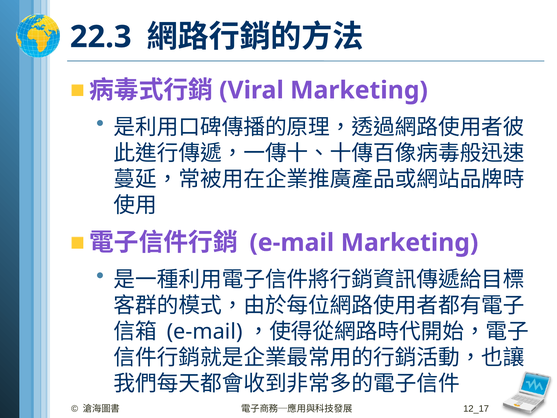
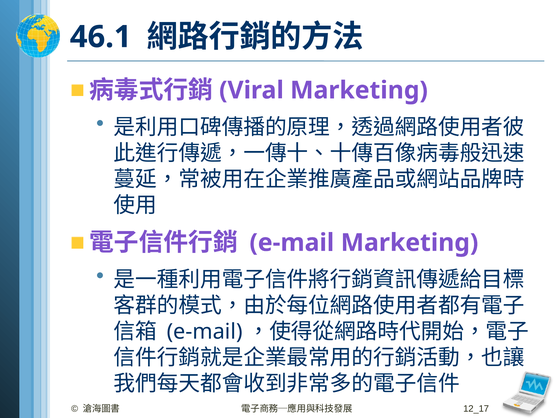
22.3: 22.3 -> 46.1
